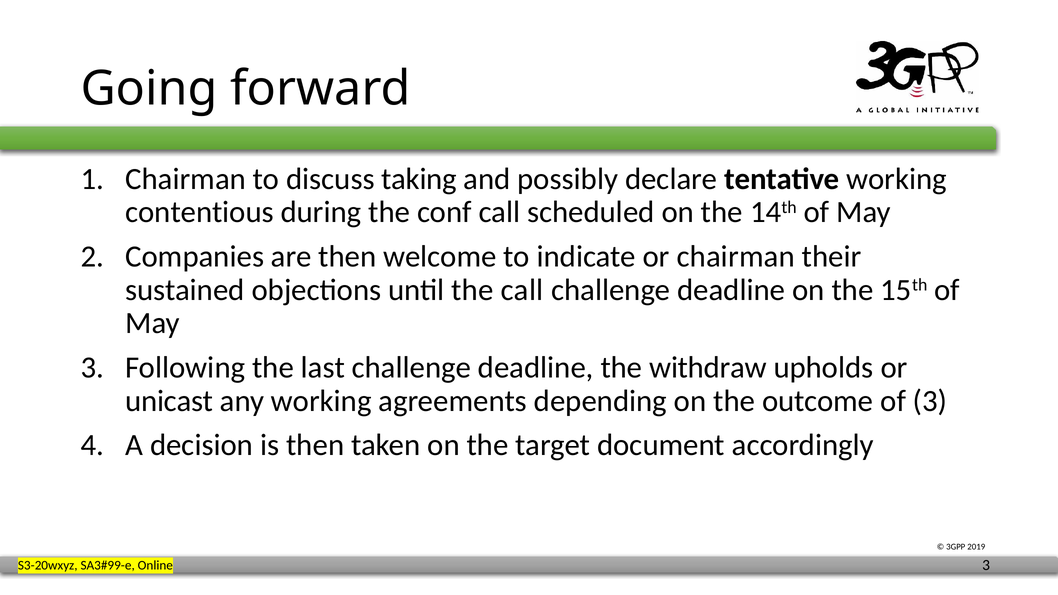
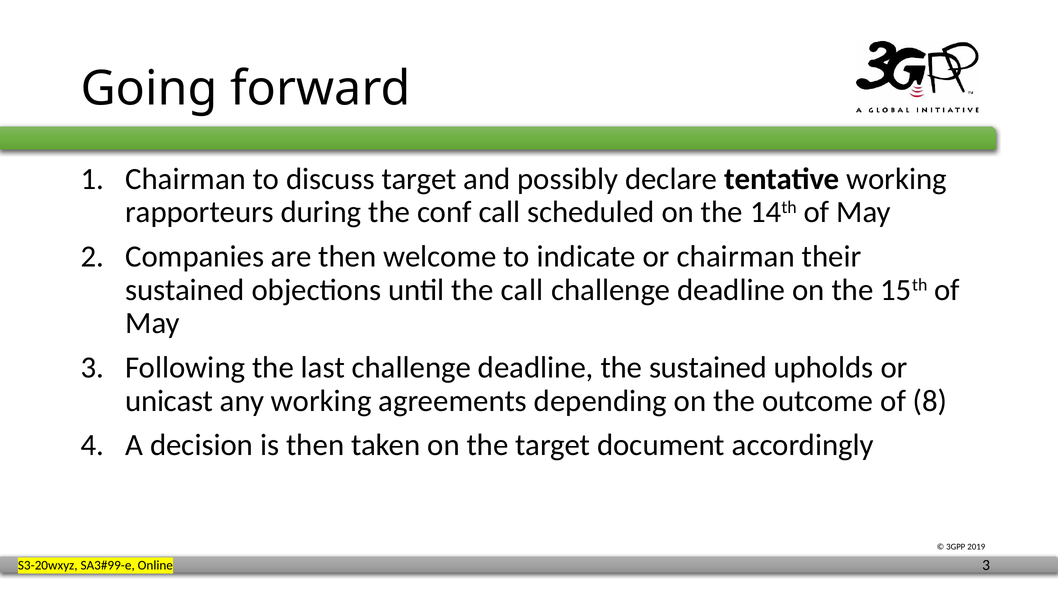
discuss taking: taking -> target
contentious: contentious -> rapporteurs
the withdraw: withdraw -> sustained
of 3: 3 -> 8
